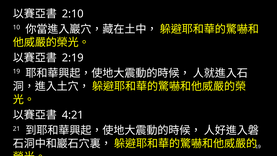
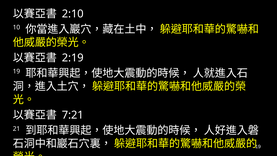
4:21: 4:21 -> 7:21
